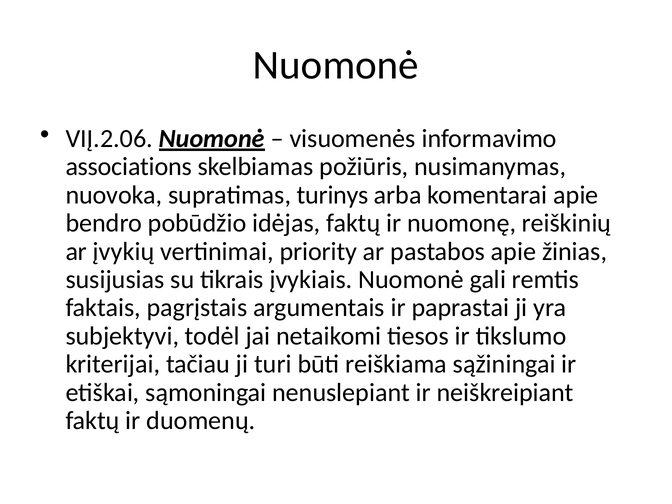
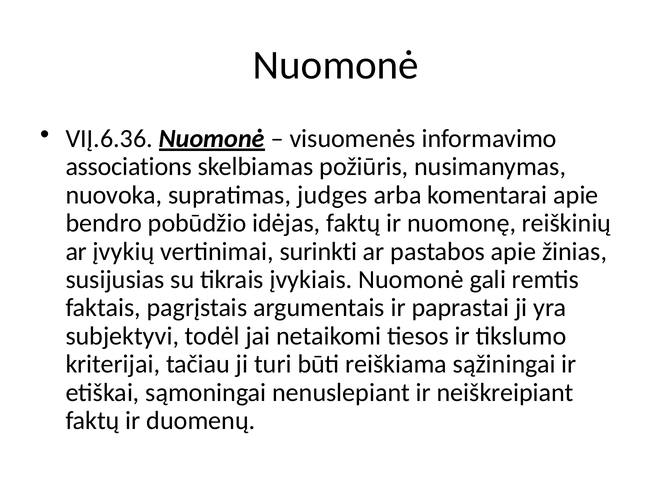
VIĮ.2.06: VIĮ.2.06 -> VIĮ.6.36
turinys: turinys -> judges
priority: priority -> surinkti
